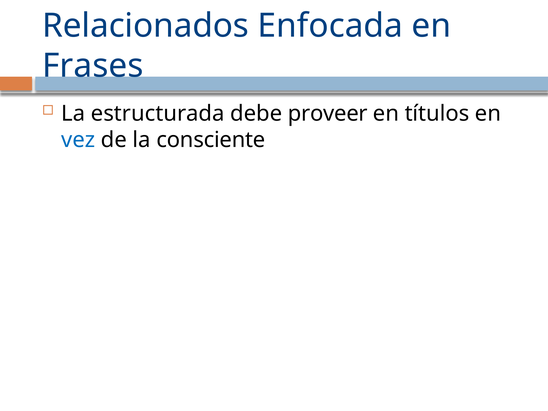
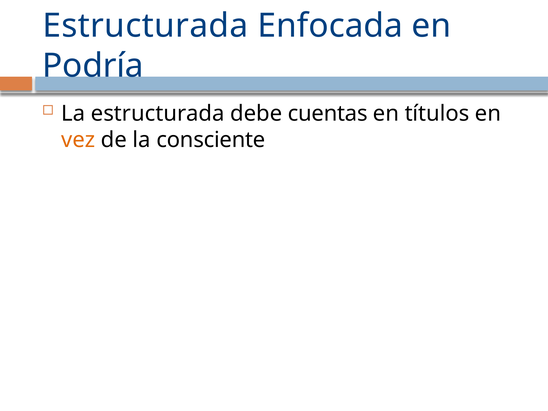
Relacionados at (146, 26): Relacionados -> Estructurada
Frases: Frases -> Podría
proveer: proveer -> cuentas
vez colour: blue -> orange
